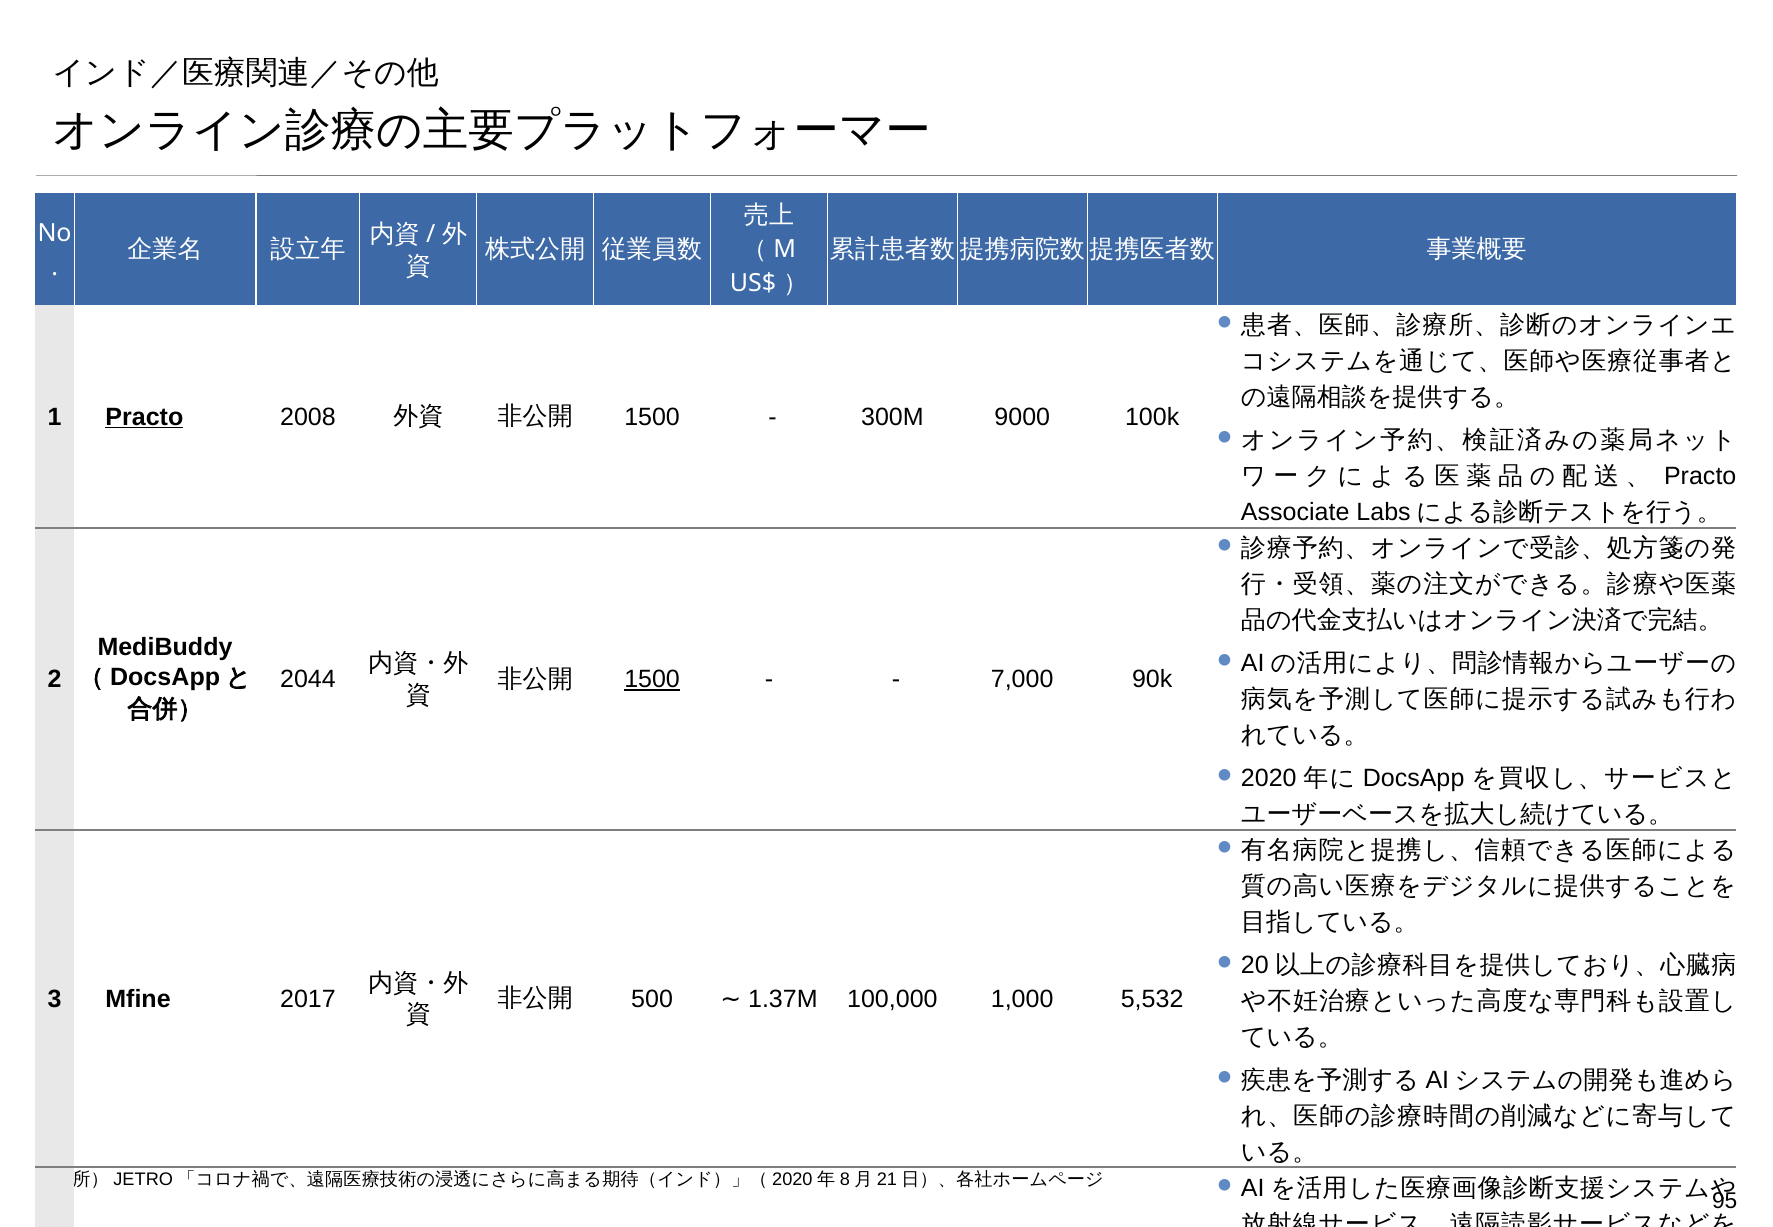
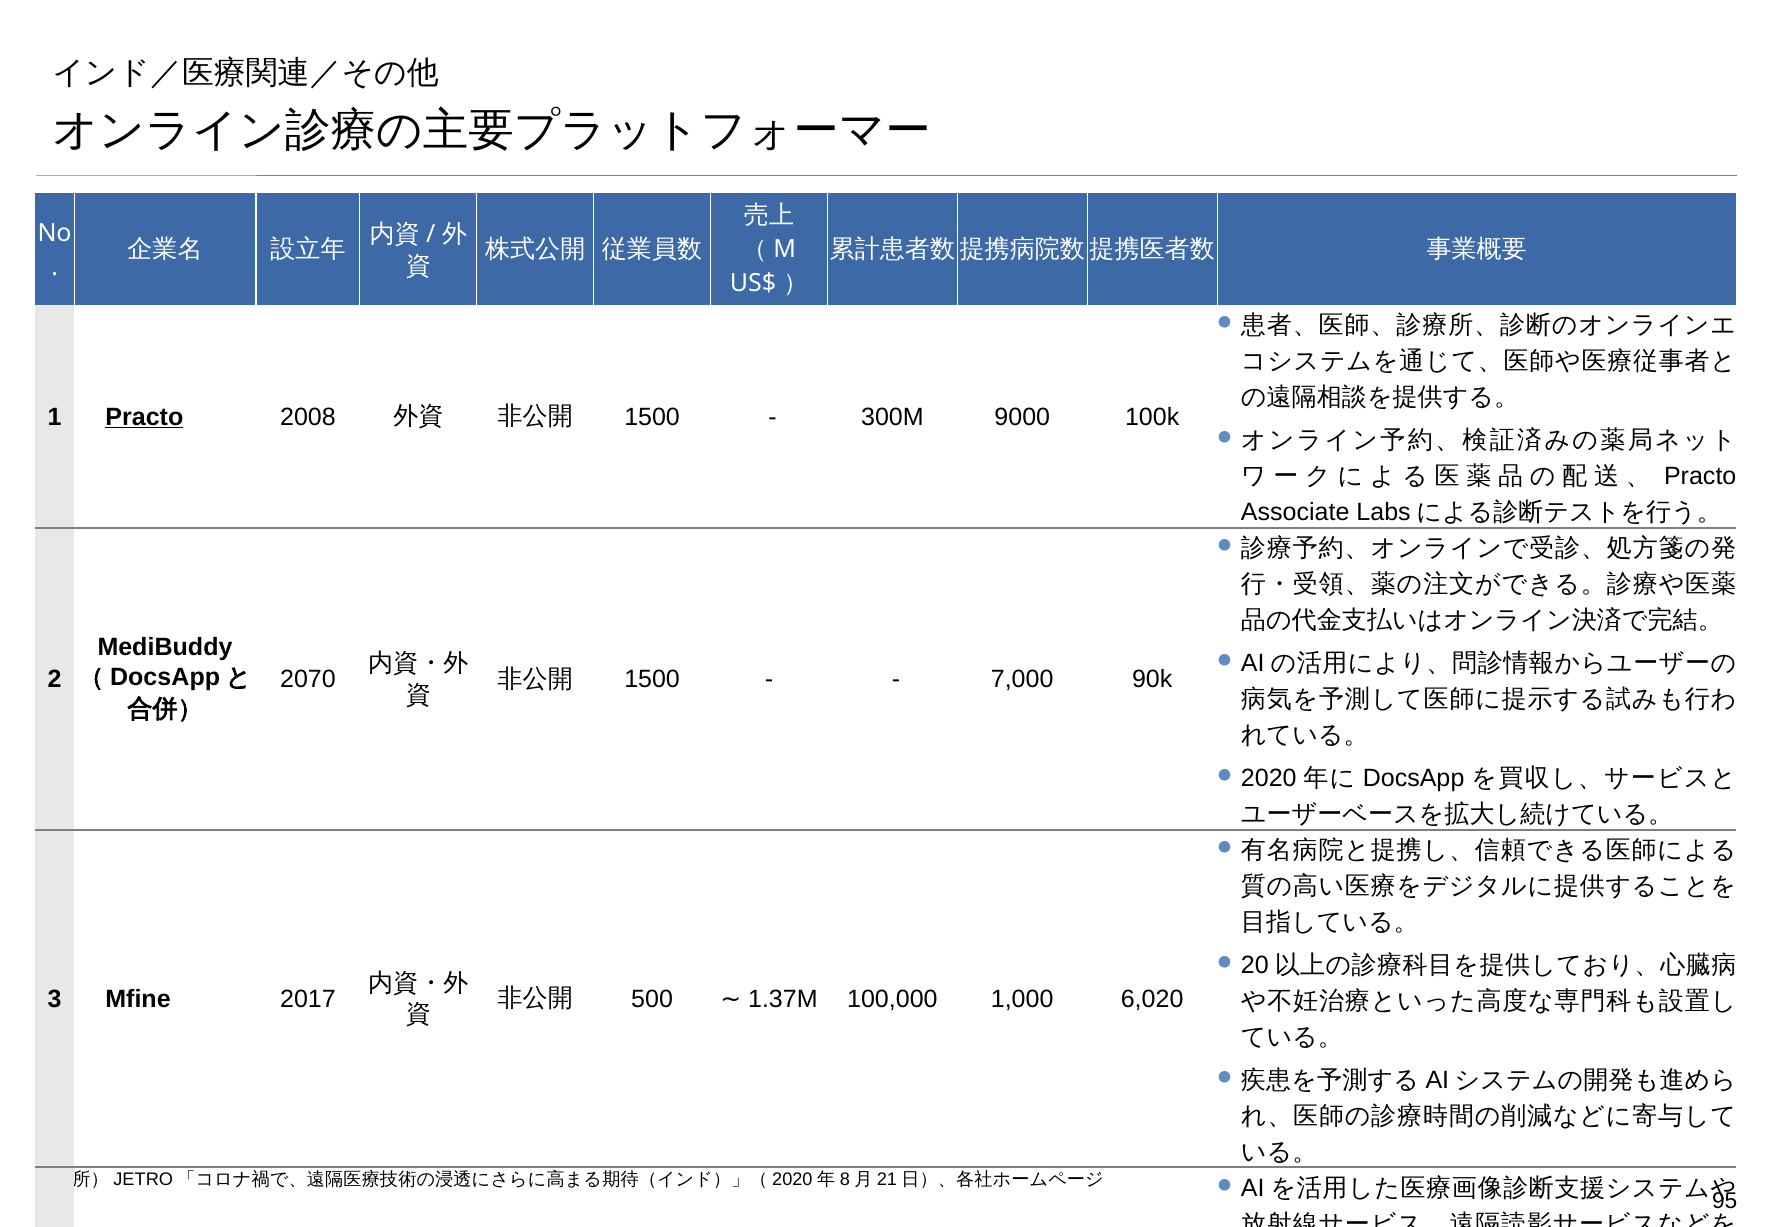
2044: 2044 -> 2070
1500 at (652, 679) underline: present -> none
5,532: 5,532 -> 6,020
